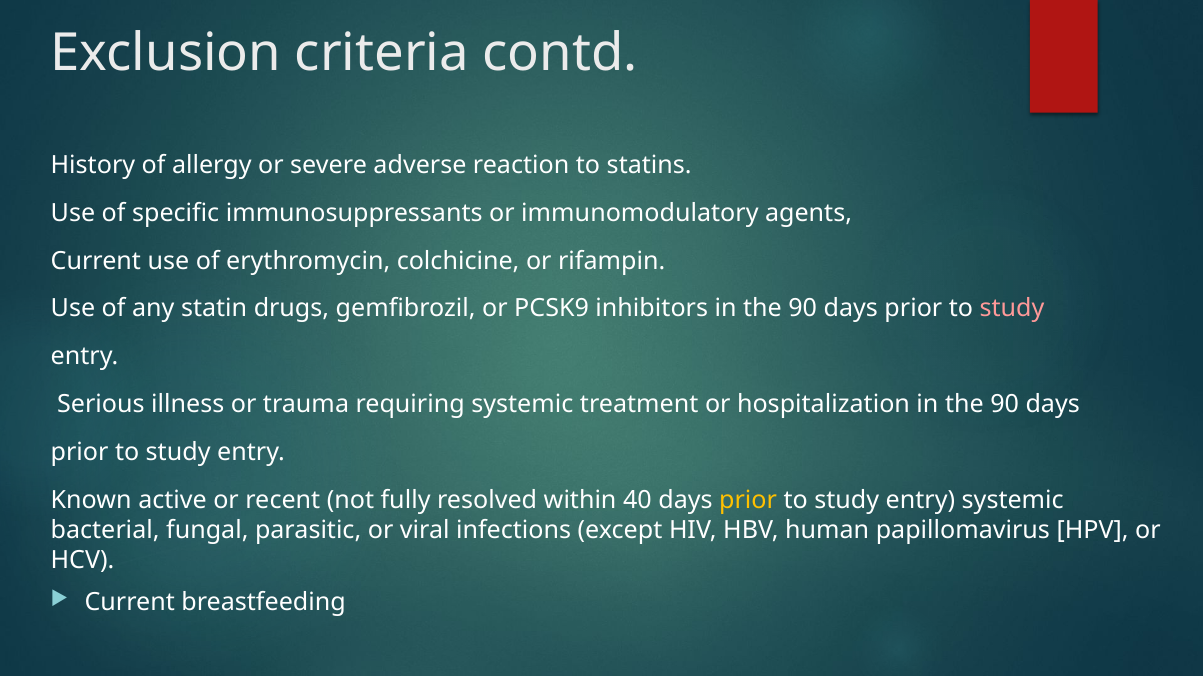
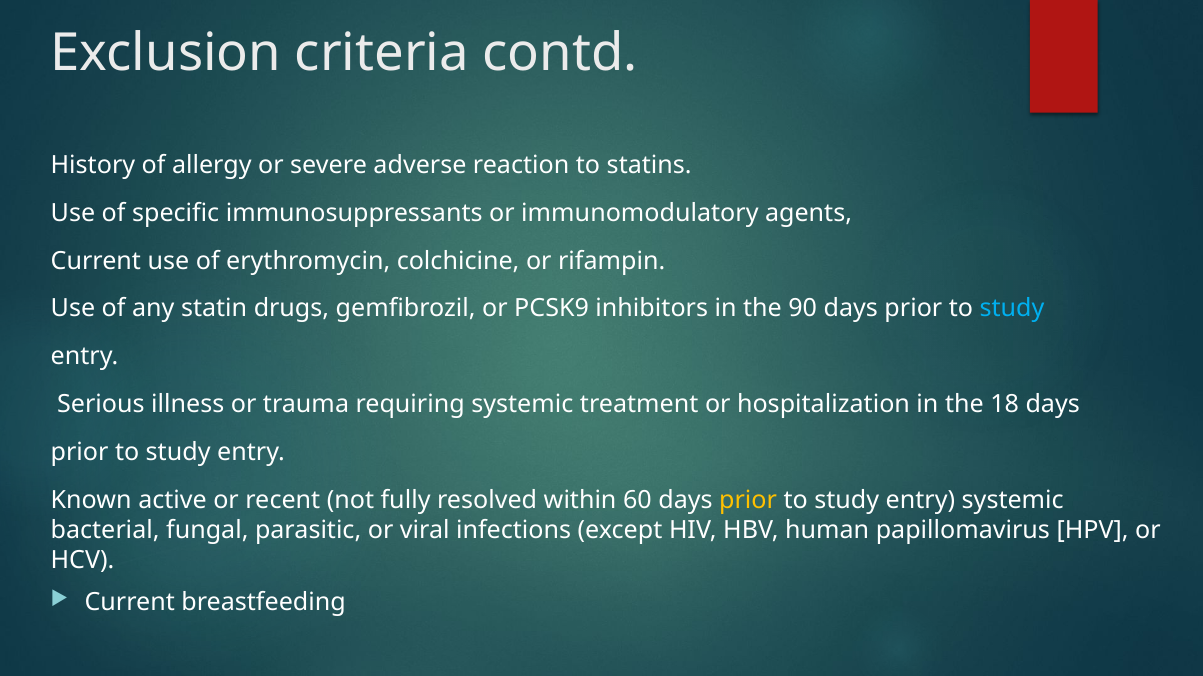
study at (1012, 309) colour: pink -> light blue
hospitalization in the 90: 90 -> 18
40: 40 -> 60
